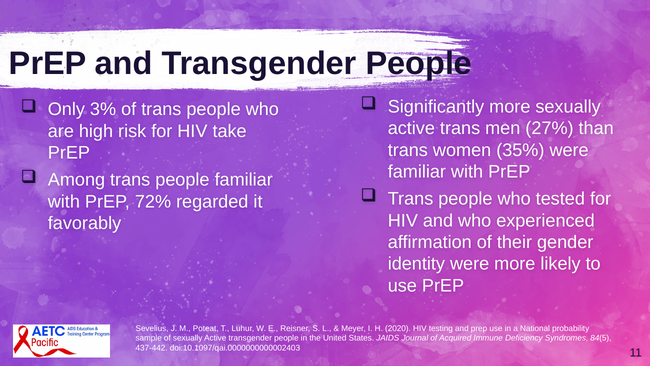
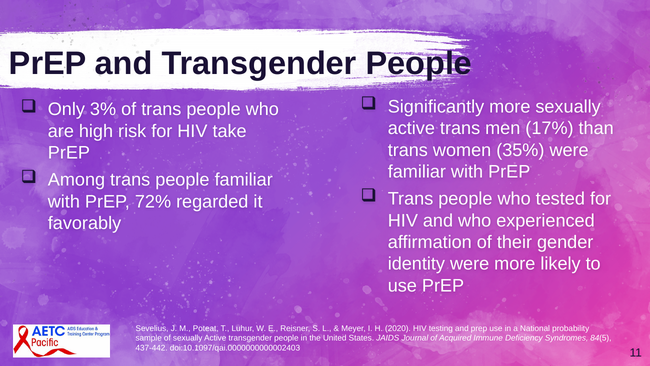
27%: 27% -> 17%
